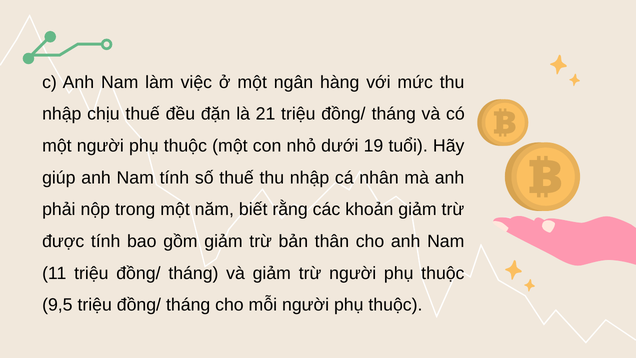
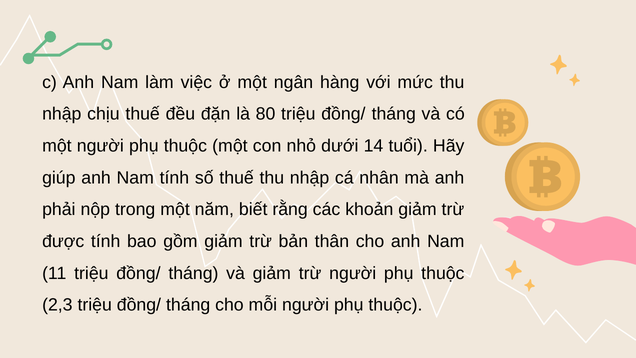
21: 21 -> 80
19: 19 -> 14
9,5: 9,5 -> 2,3
